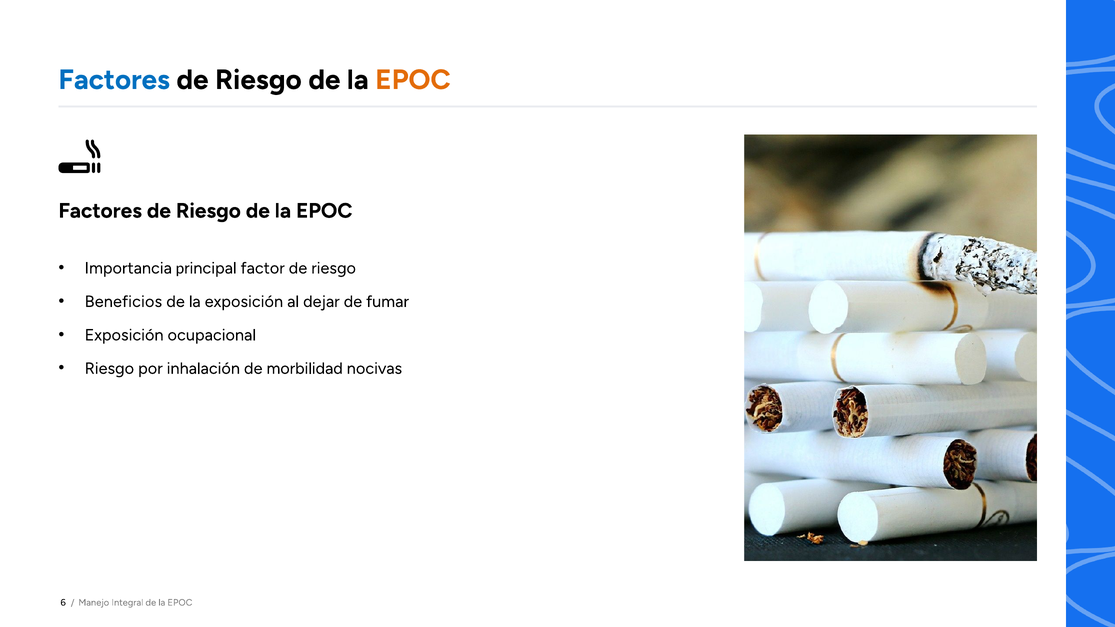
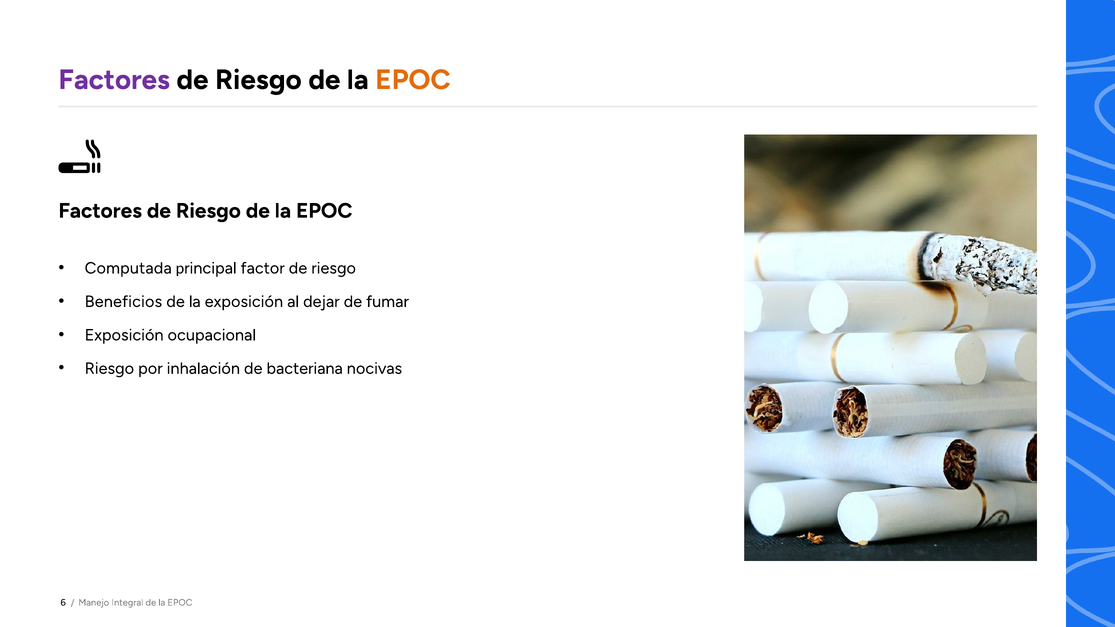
Factores at (114, 80) colour: blue -> purple
Importancia: Importancia -> Computada
morbilidad: morbilidad -> bacteriana
